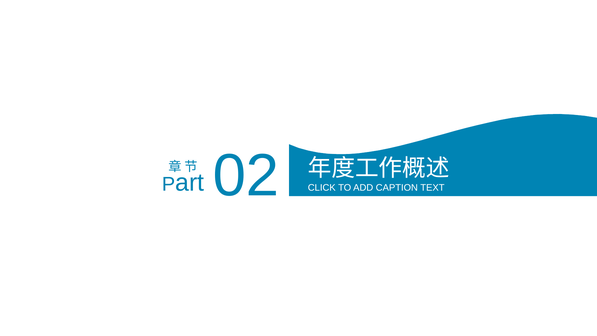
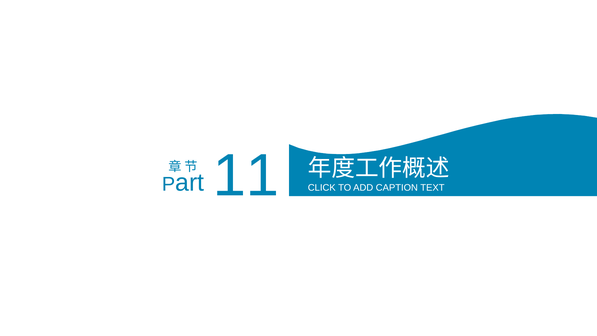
02: 02 -> 11
